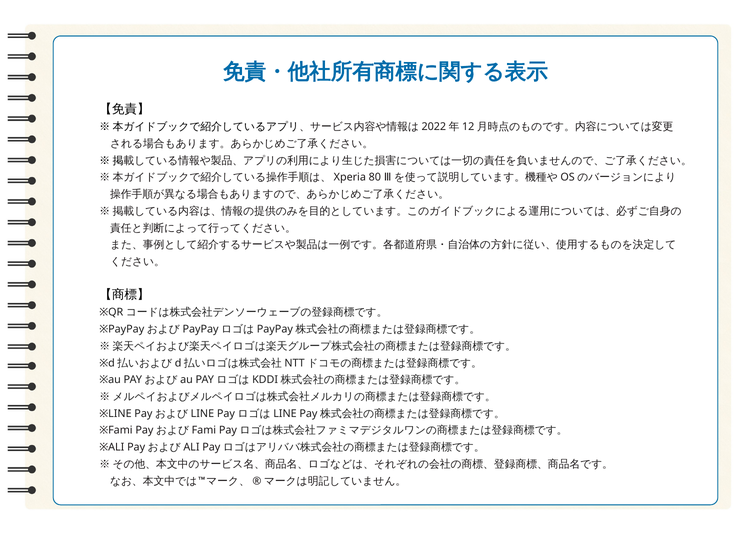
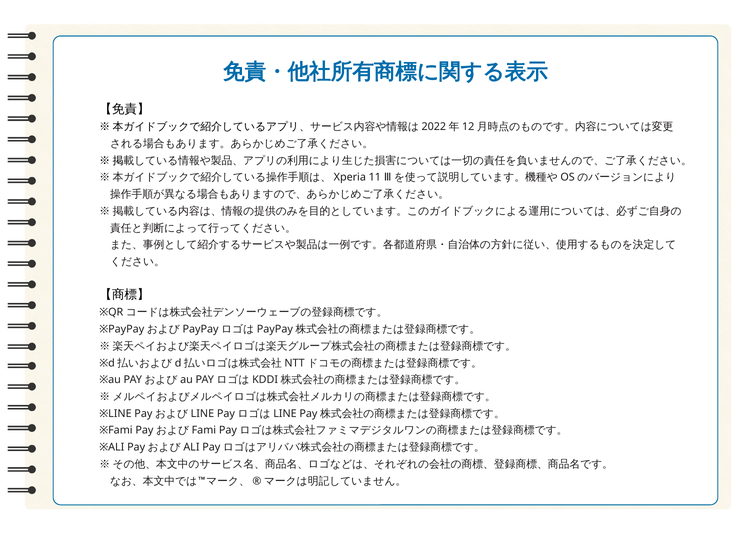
80: 80 -> 11
